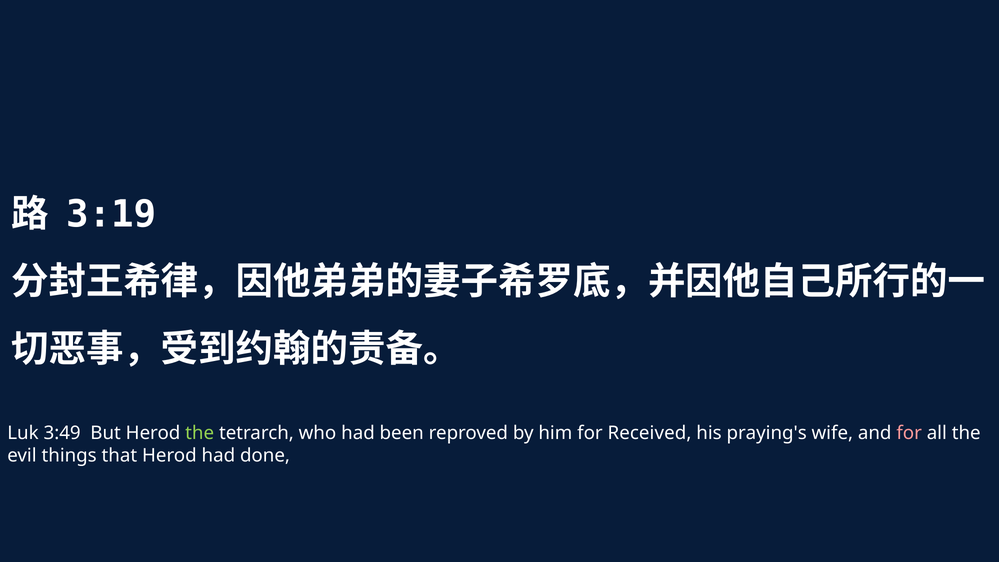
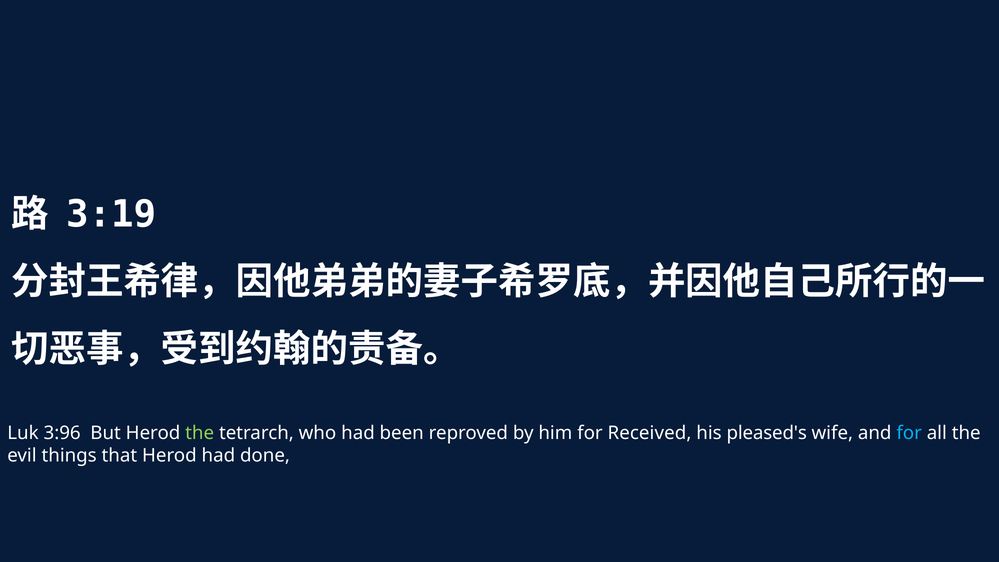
3:49: 3:49 -> 3:96
praying's: praying's -> pleased's
for at (909, 433) colour: pink -> light blue
